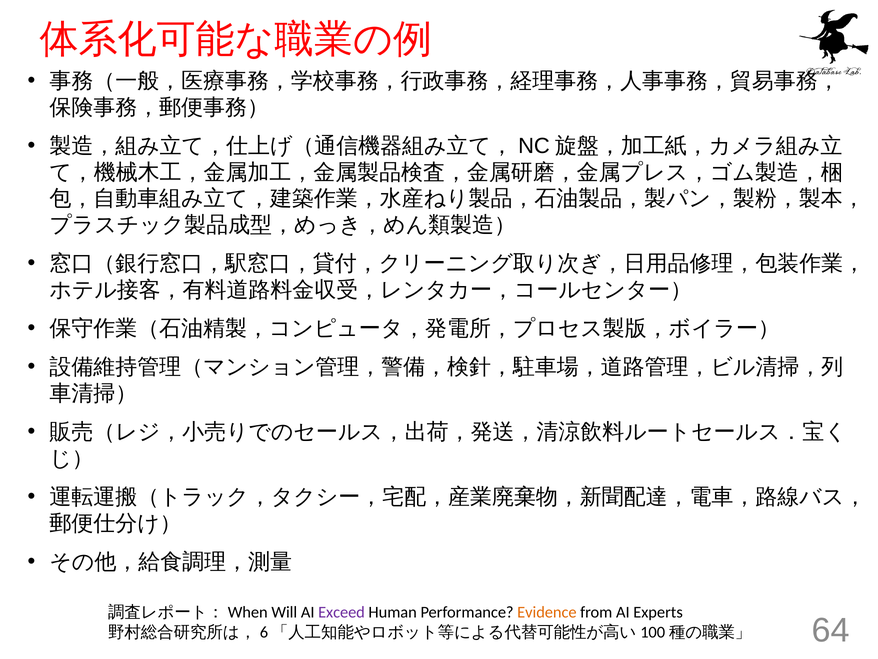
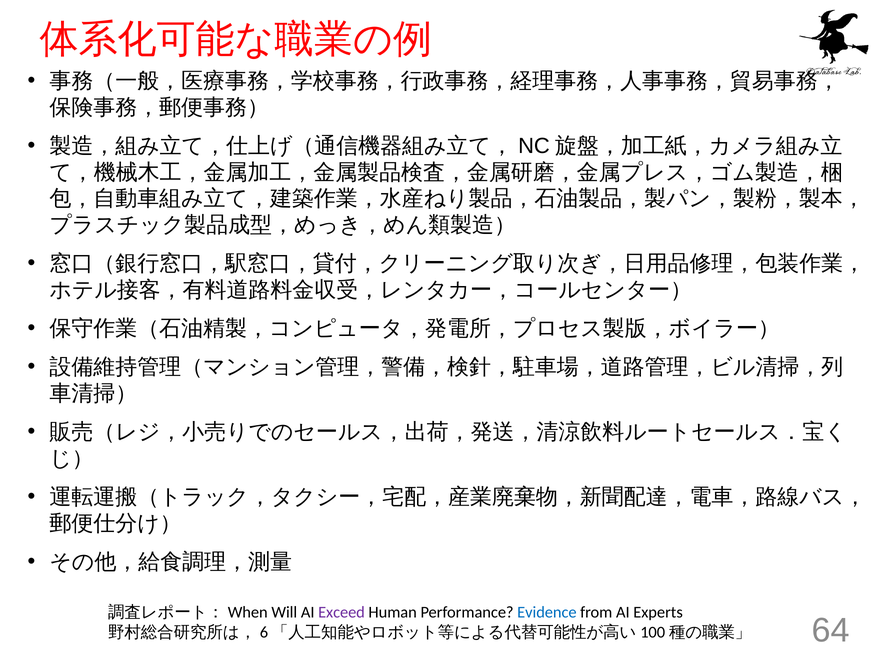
Evidence colour: orange -> blue
